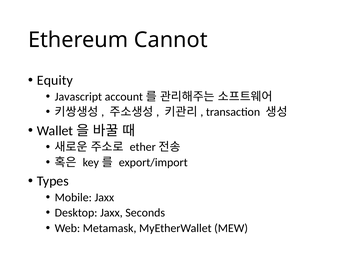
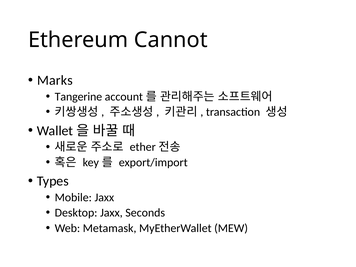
Equity: Equity -> Marks
Javascript: Javascript -> Tangerine
